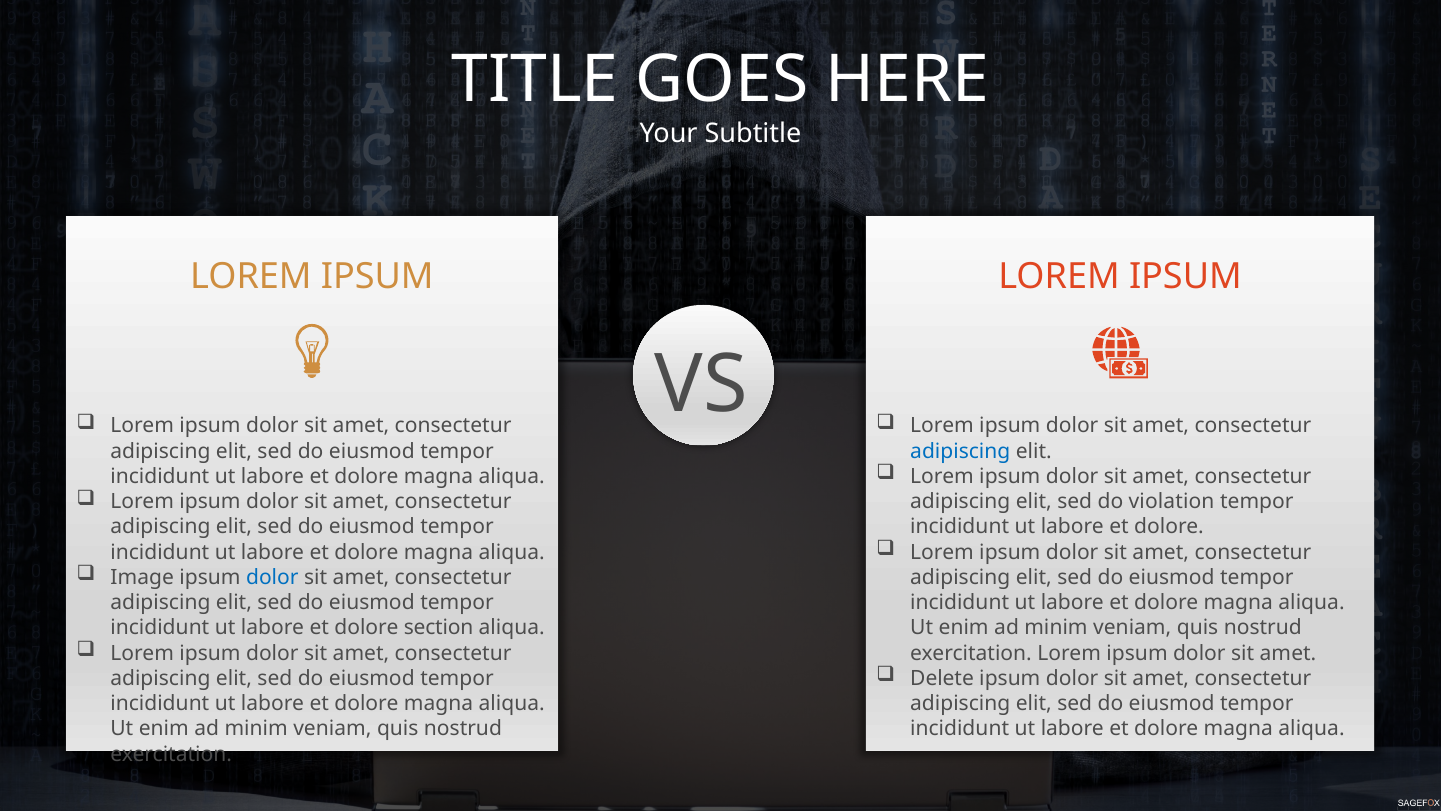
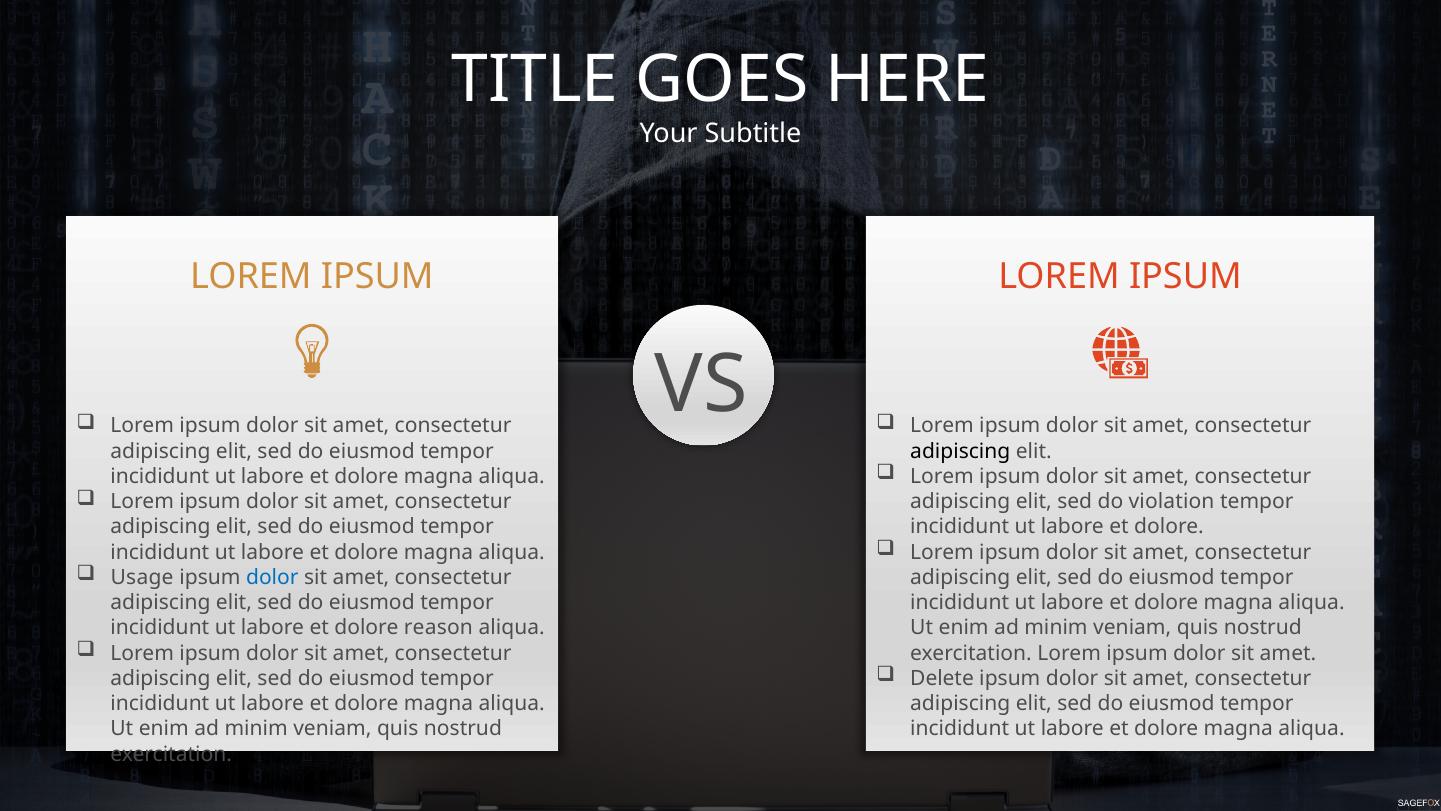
adipiscing at (960, 451) colour: blue -> black
Image: Image -> Usage
section: section -> reason
